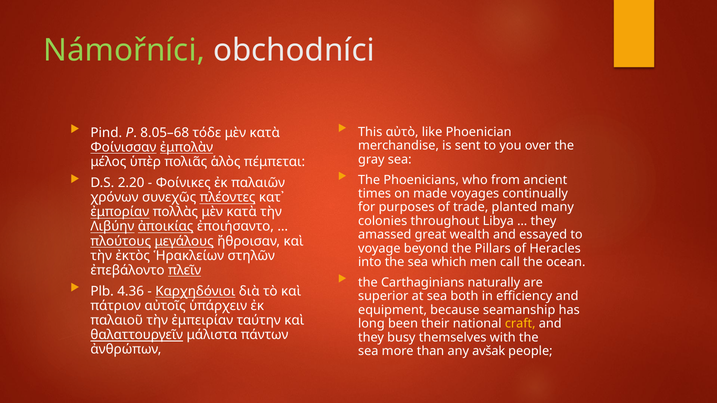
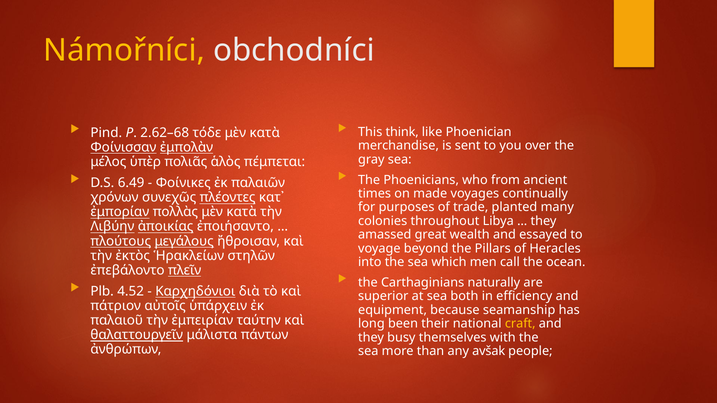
Námořníci colour: light green -> yellow
αὐτὸ: αὐτὸ -> think
8.05–68: 8.05–68 -> 2.62–68
2.20: 2.20 -> 6.49
4.36: 4.36 -> 4.52
